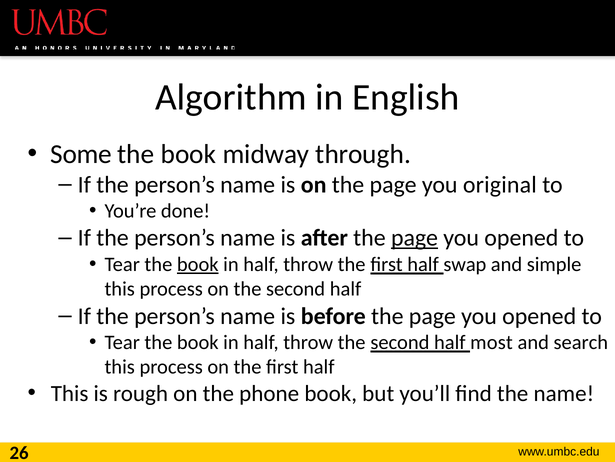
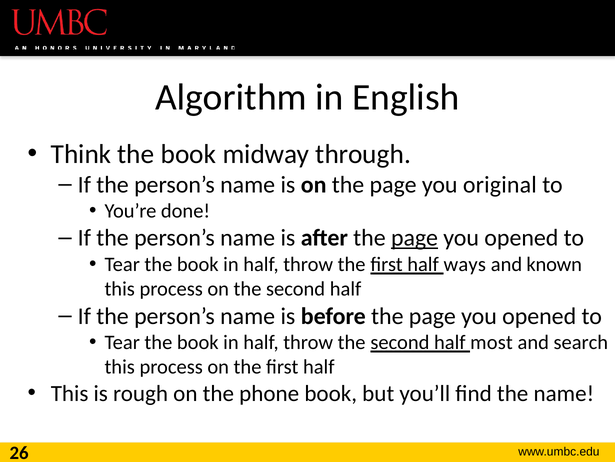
Some: Some -> Think
book at (198, 264) underline: present -> none
swap: swap -> ways
simple: simple -> known
